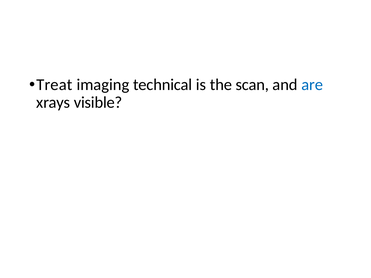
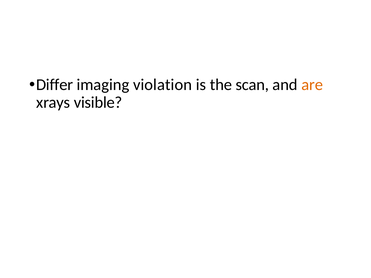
Treat: Treat -> Differ
technical: technical -> violation
are colour: blue -> orange
